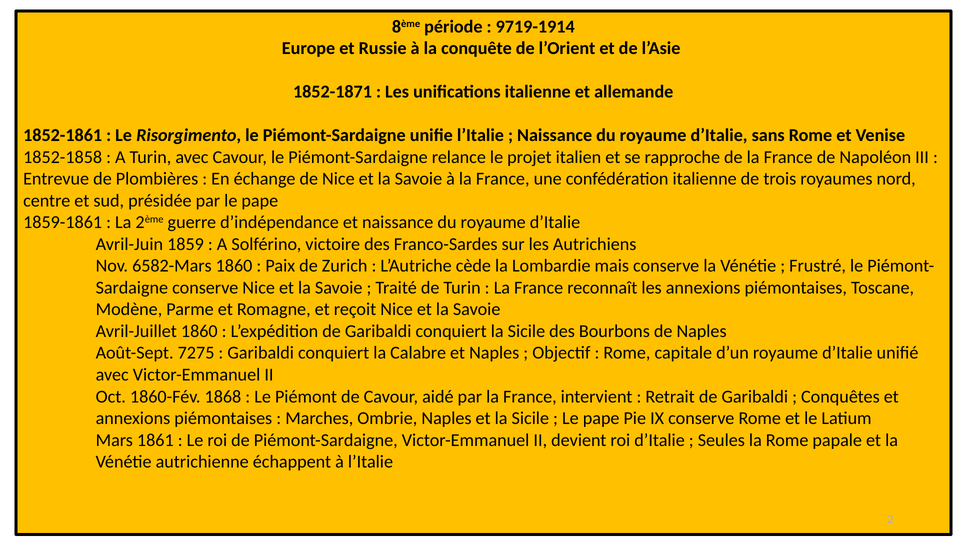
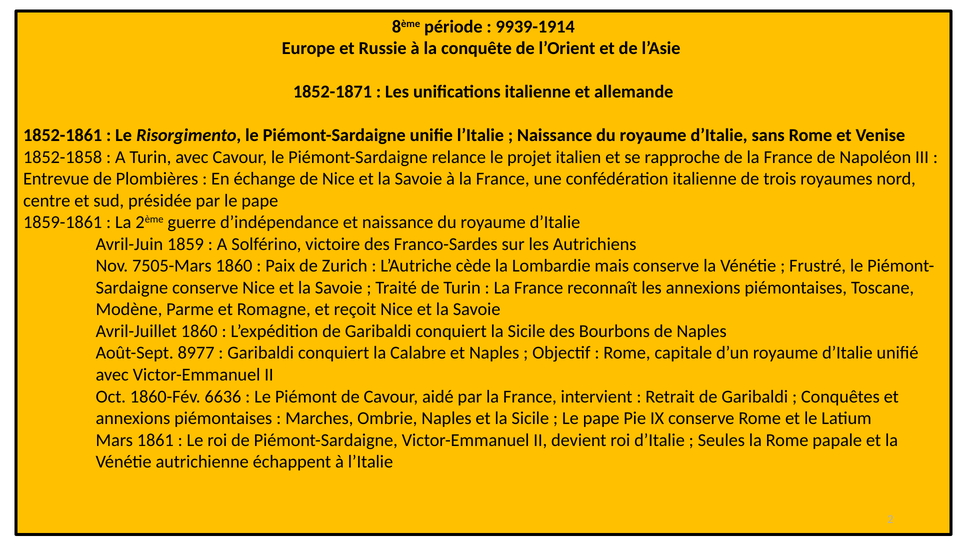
9719-1914: 9719-1914 -> 9939-1914
6582-Mars: 6582-Mars -> 7505-Mars
7275: 7275 -> 8977
1868: 1868 -> 6636
